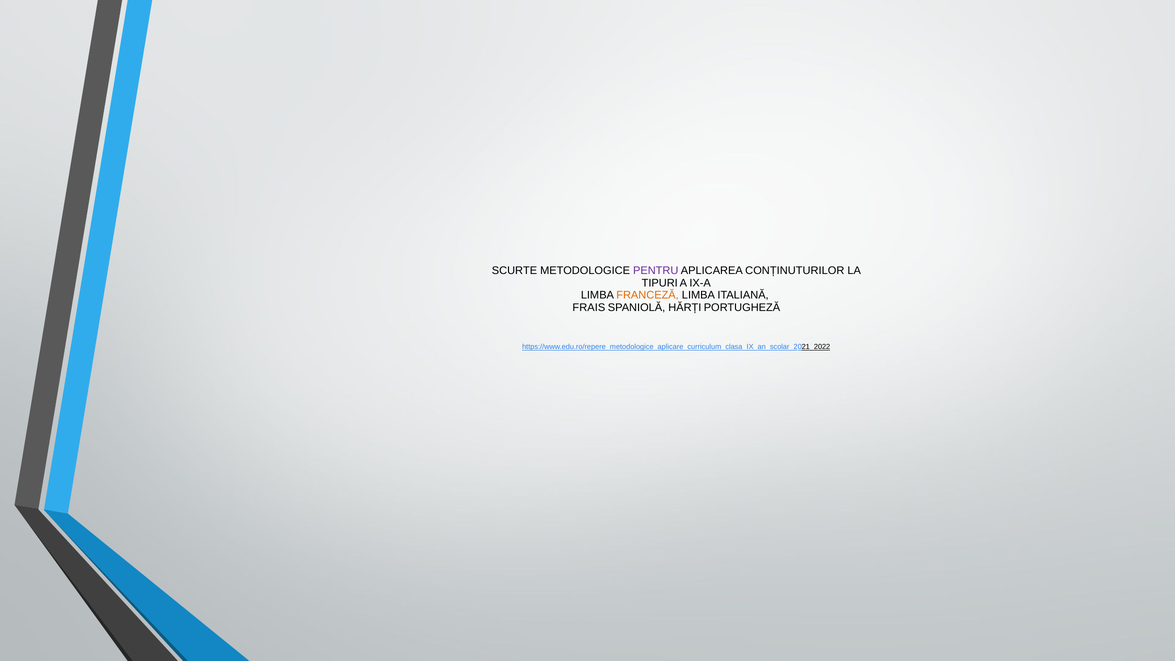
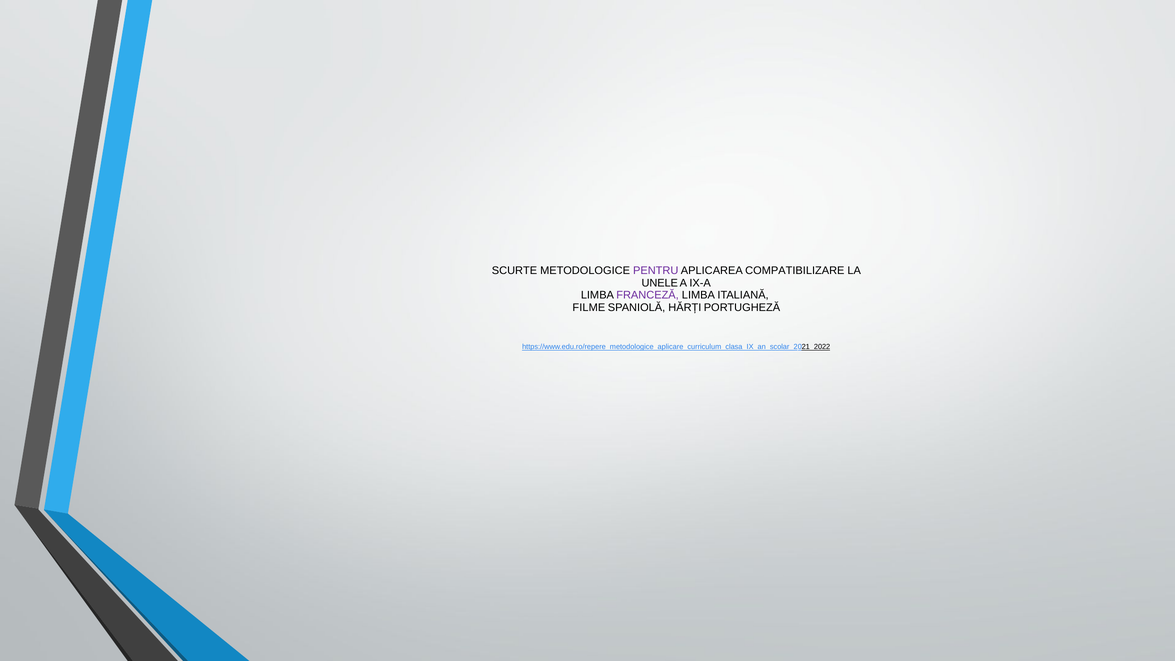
CONȚINUTURILOR: CONȚINUTURILOR -> COMPATIBILIZARE
TIPURI: TIPURI -> UNELE
FRANCEZĂ colour: orange -> purple
FRAIS: FRAIS -> FILME
